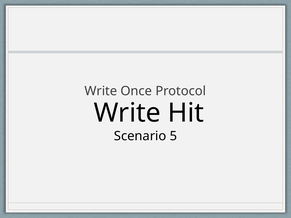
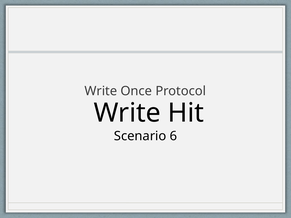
5: 5 -> 6
